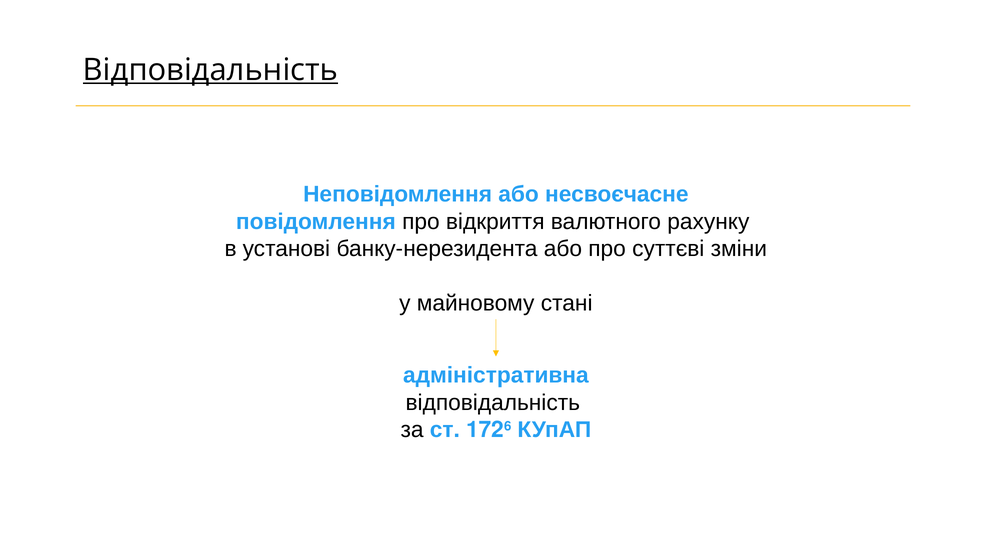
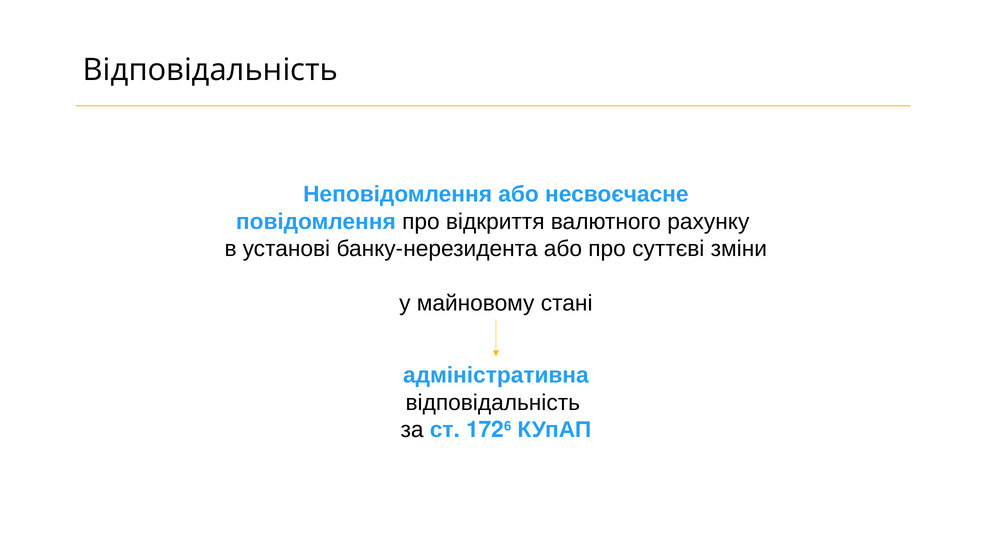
Відповідальність at (210, 70) underline: present -> none
